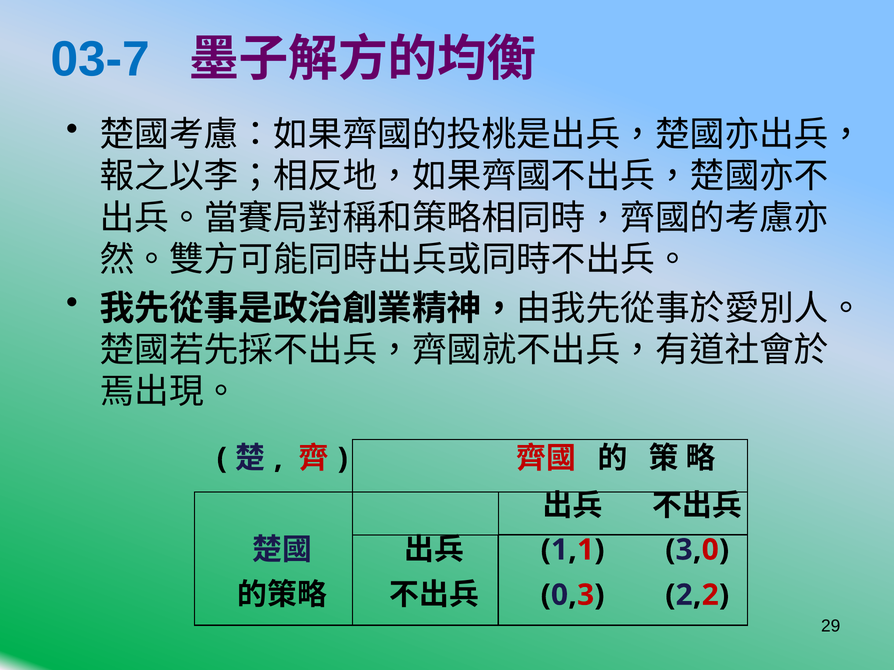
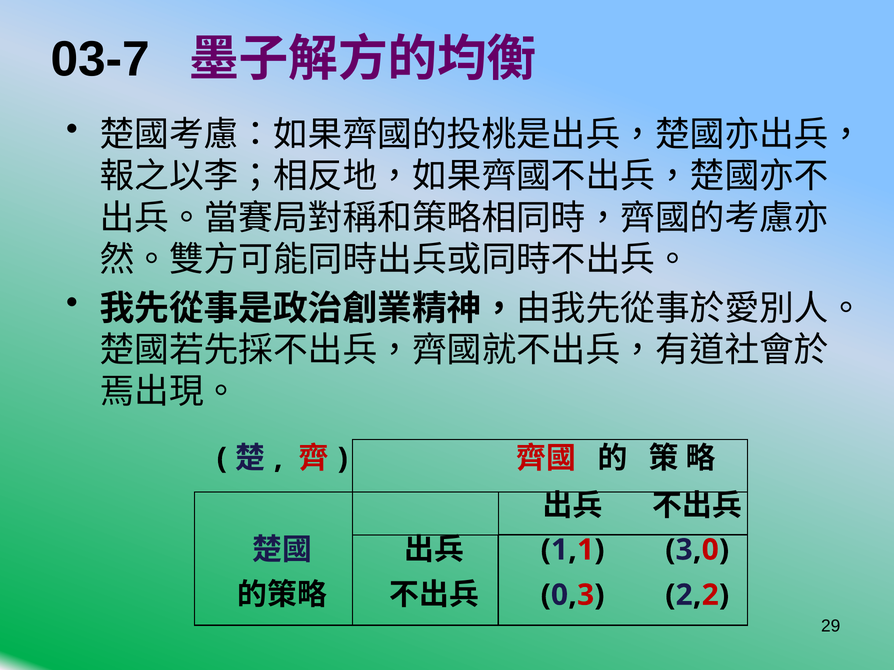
03-7 colour: blue -> black
